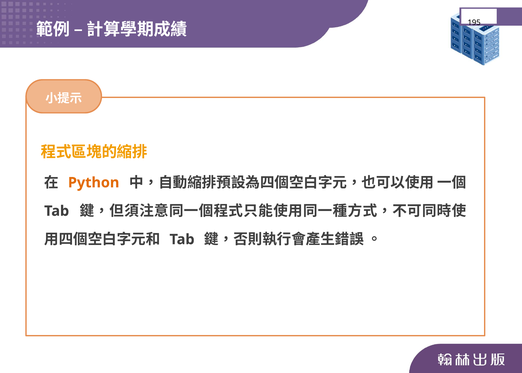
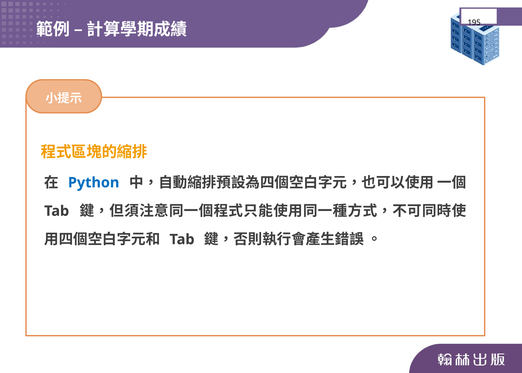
Python colour: orange -> blue
